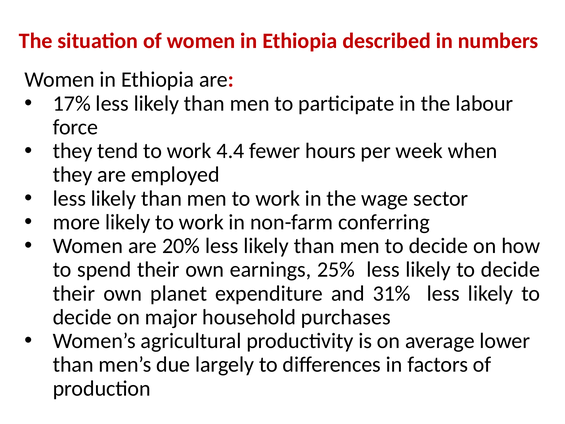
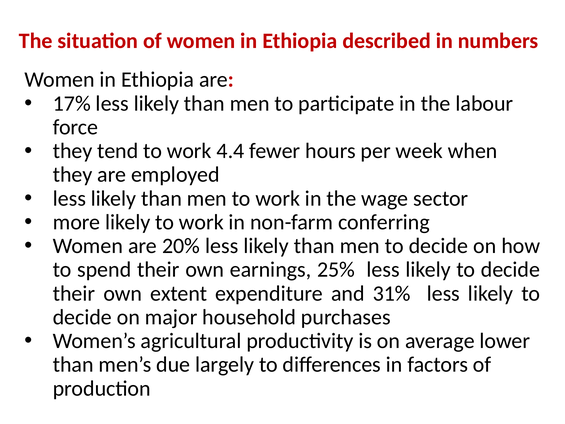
planet: planet -> extent
